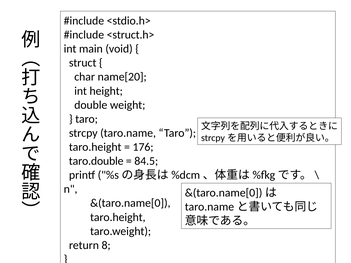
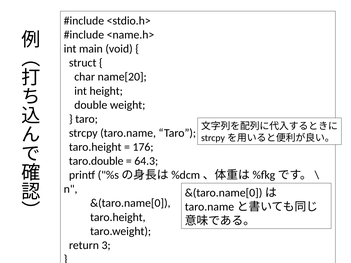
<struct.h>: <struct.h> -> <name.h>
84.5: 84.5 -> 64.3
8: 8 -> 3
